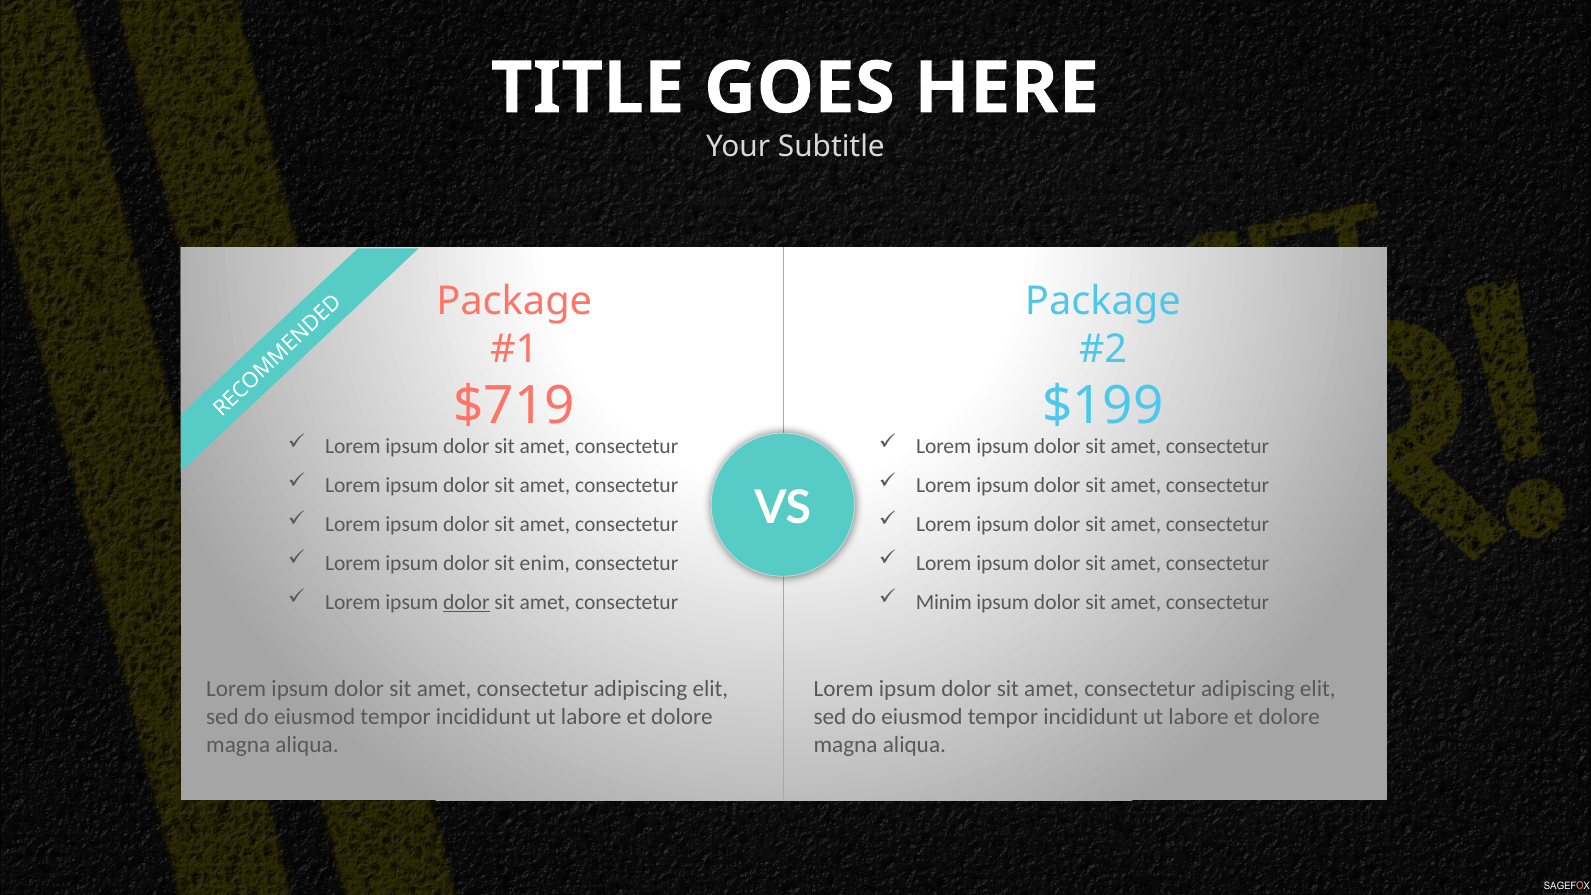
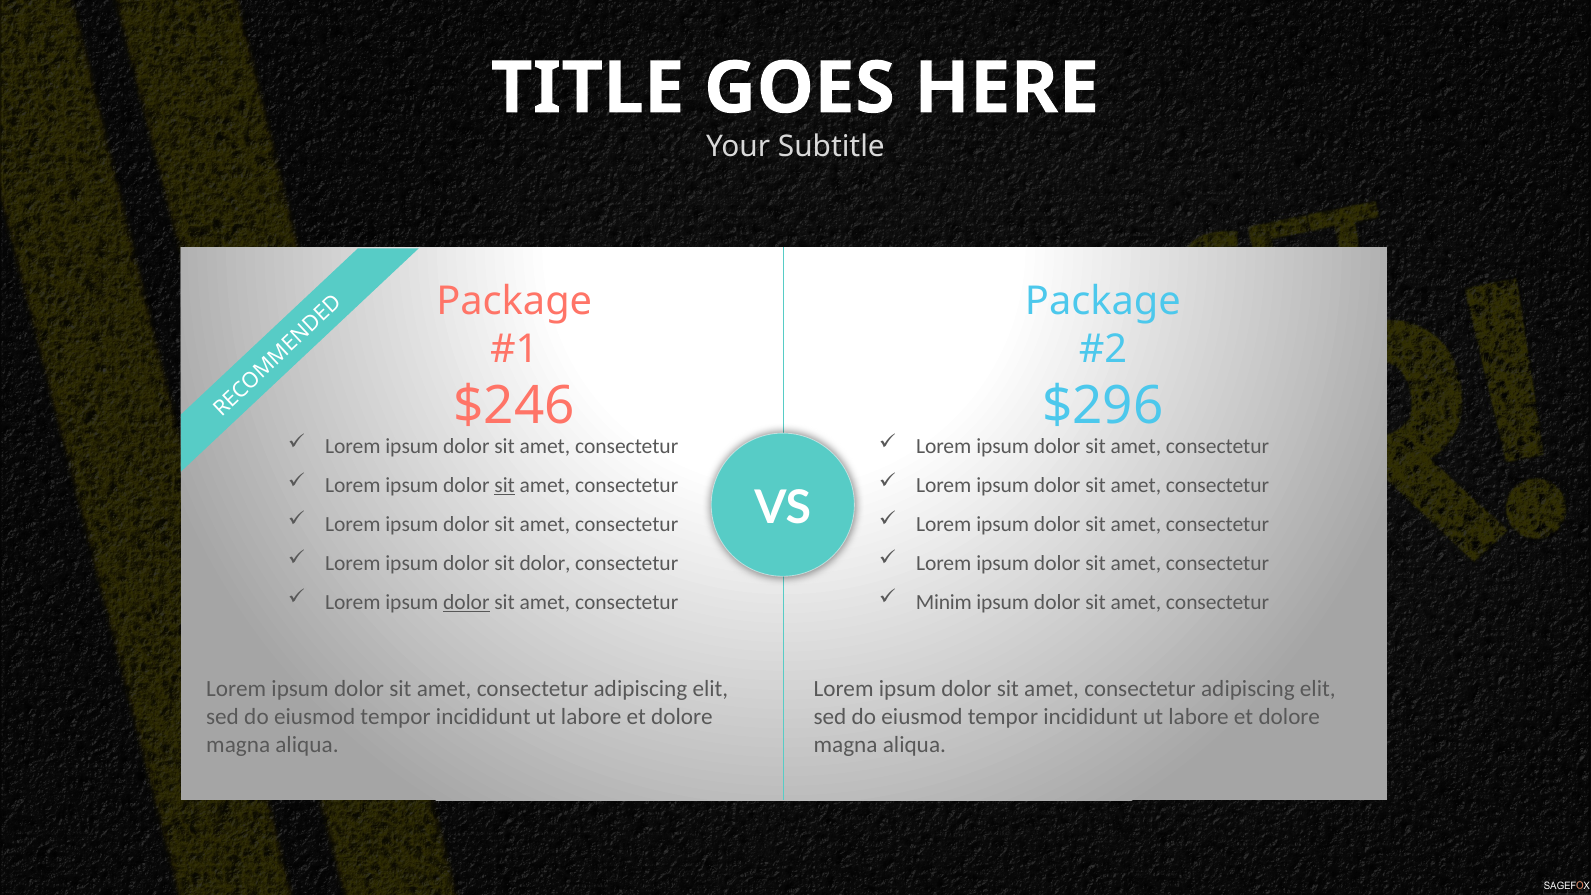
$719: $719 -> $246
$199: $199 -> $296
sit at (505, 485) underline: none -> present
sit enim: enim -> dolor
